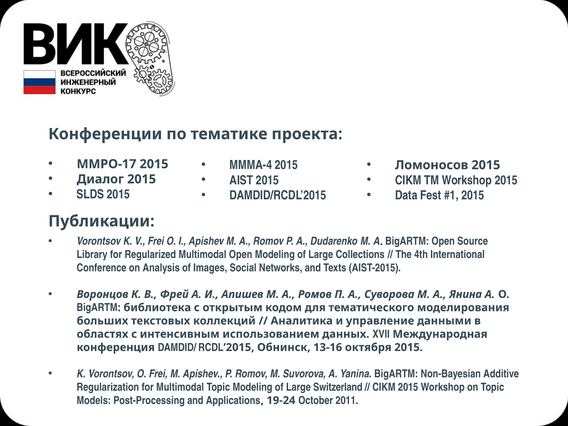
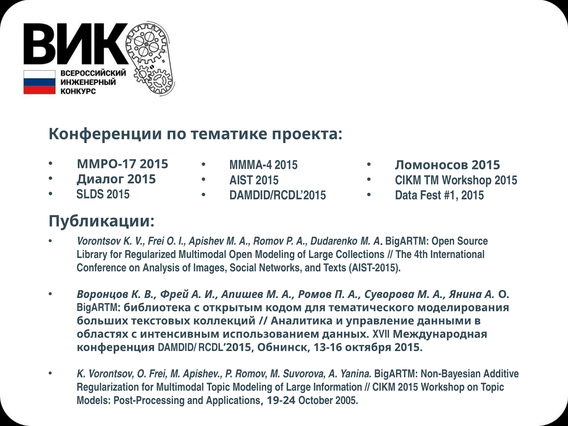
Switzerland: Switzerland -> Information
2011: 2011 -> 2005
